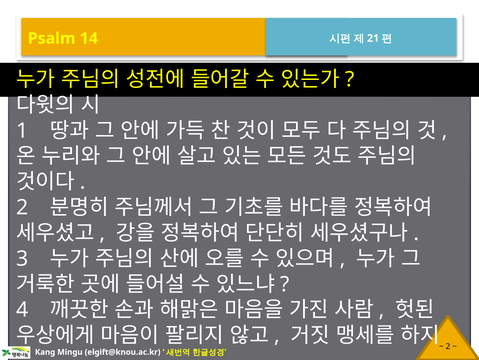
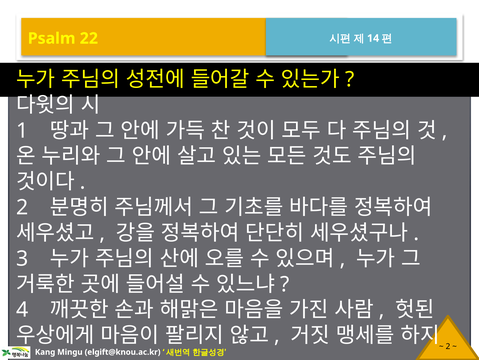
14: 14 -> 22
21: 21 -> 14
